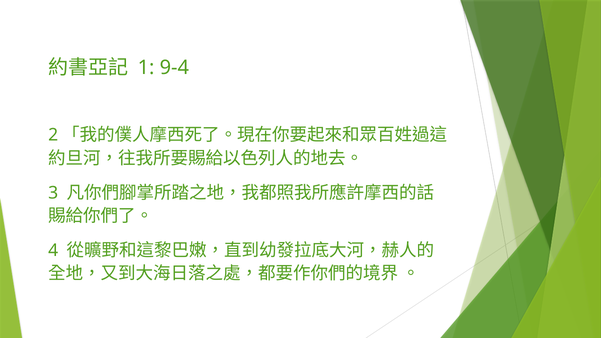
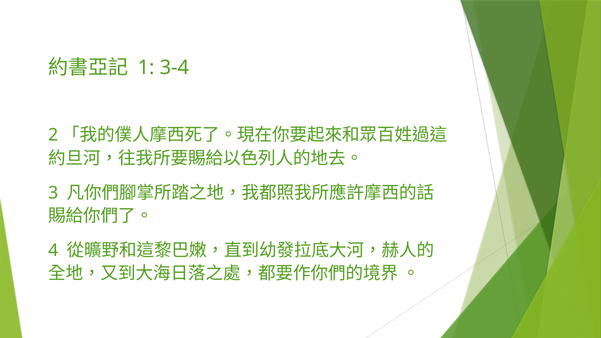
9-4: 9-4 -> 3-4
